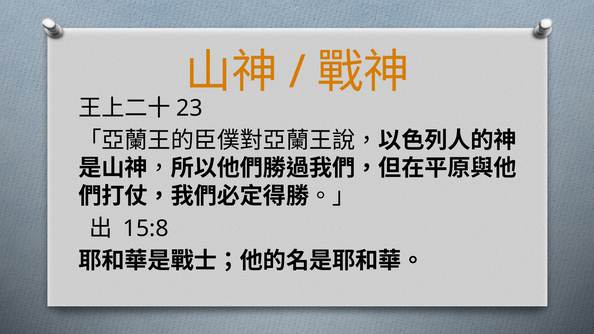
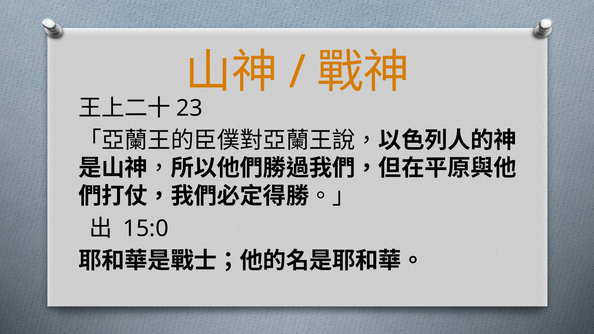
15:8: 15:8 -> 15:0
